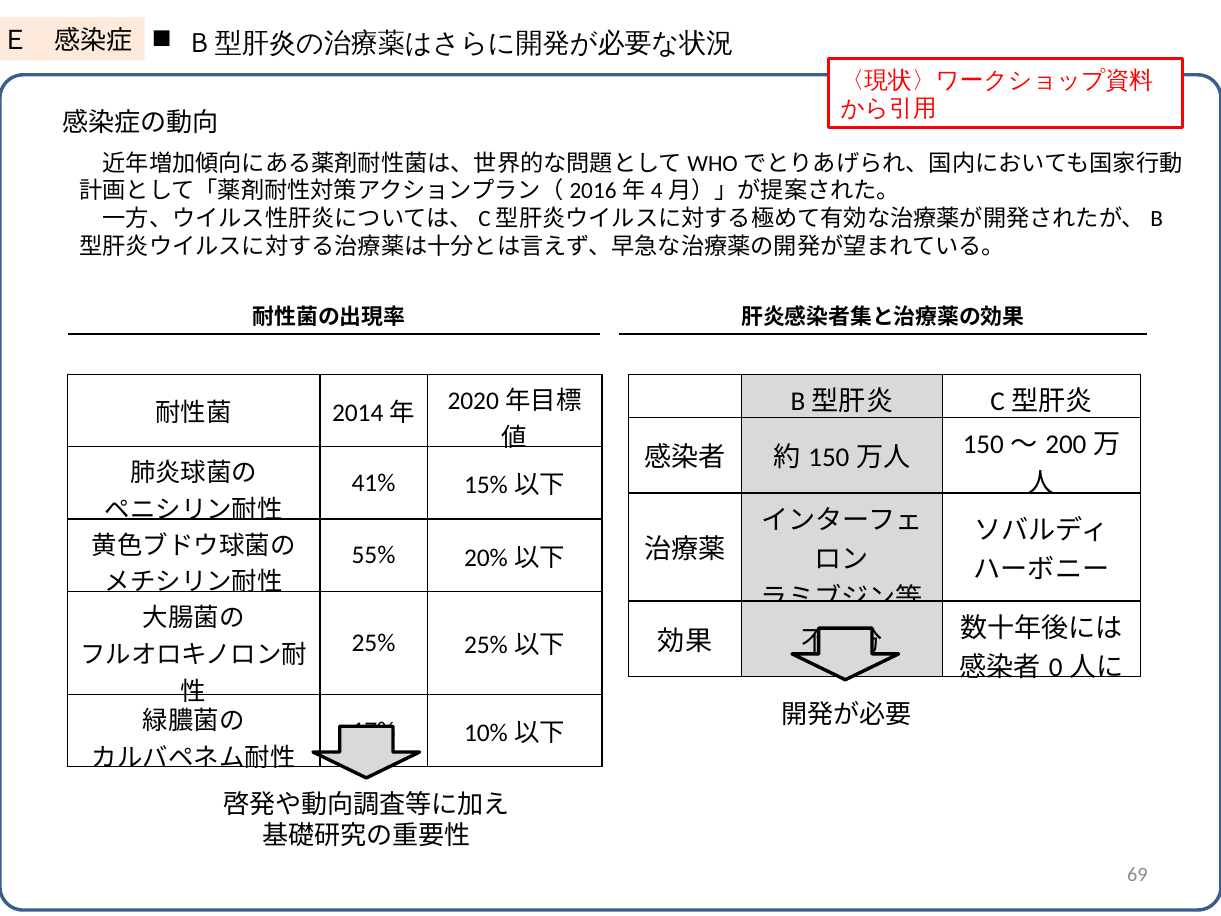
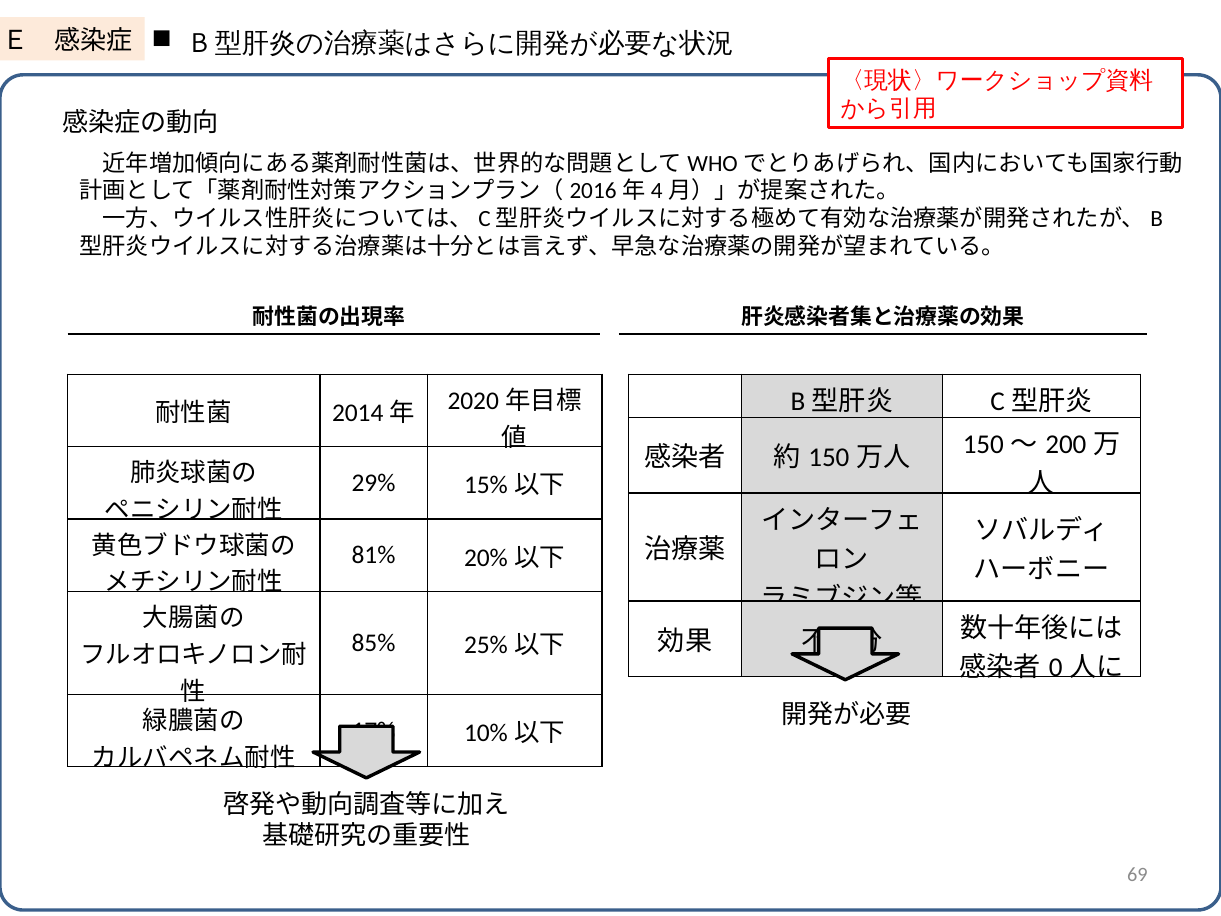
41%: 41% -> 29%
55%: 55% -> 81%
25%: 25% -> 85%
